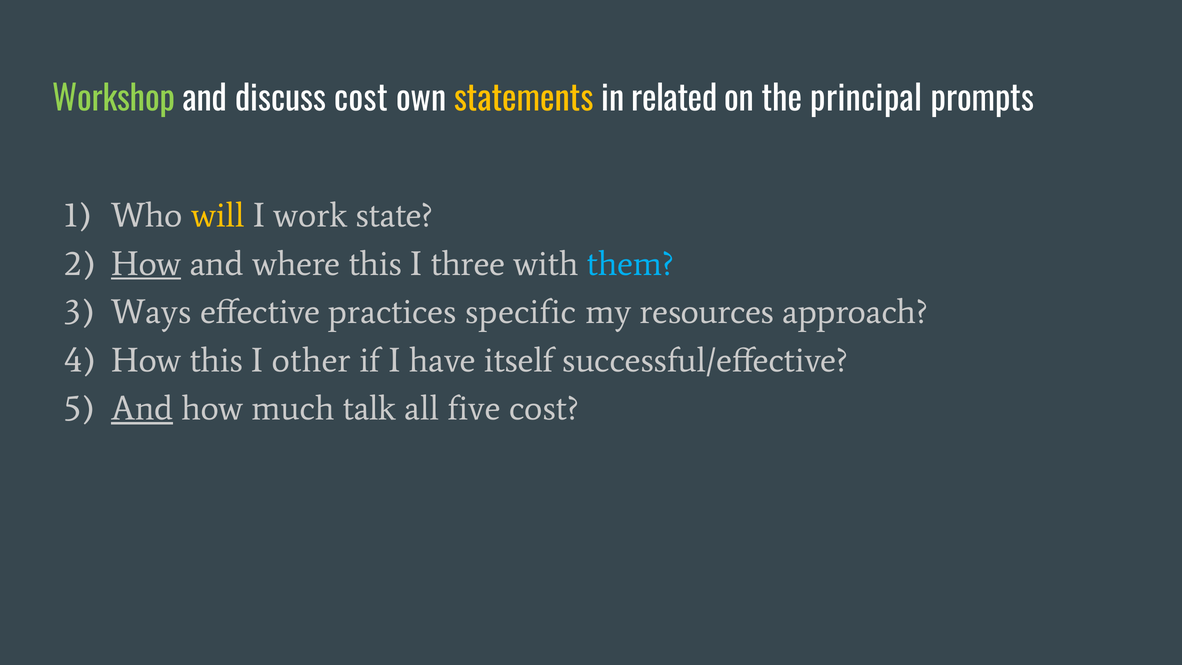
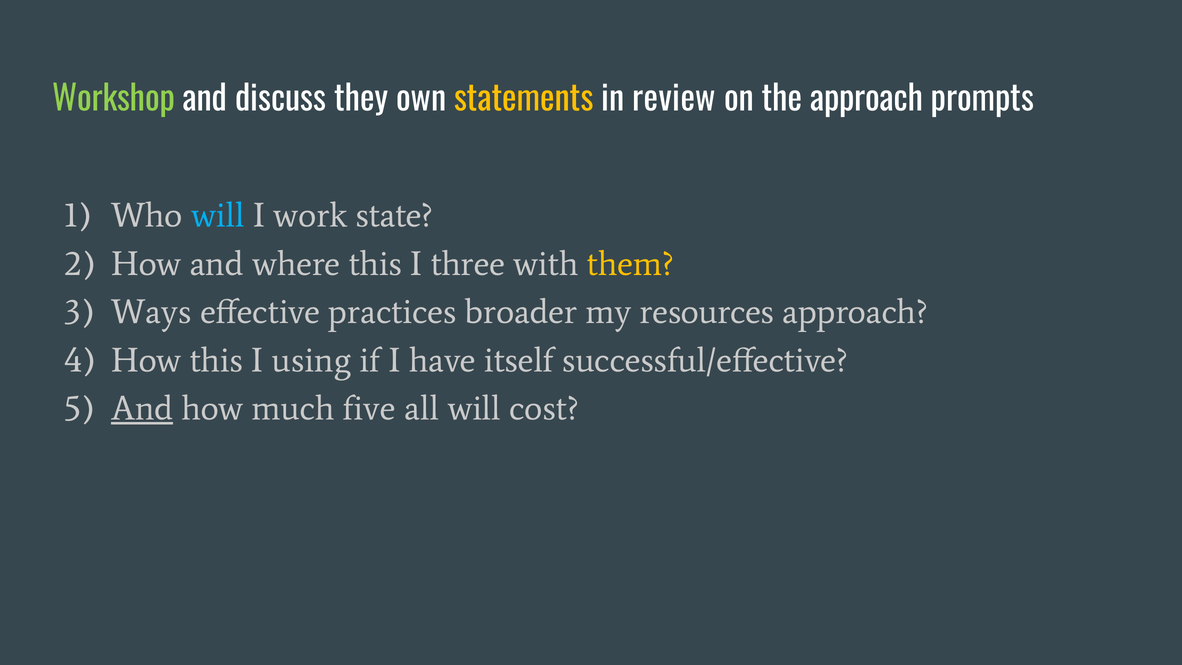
discuss cost: cost -> they
related: related -> review
the principal: principal -> approach
will at (218, 215) colour: yellow -> light blue
How at (146, 264) underline: present -> none
them colour: light blue -> yellow
specific: specific -> broader
other: other -> using
talk: talk -> five
all five: five -> will
